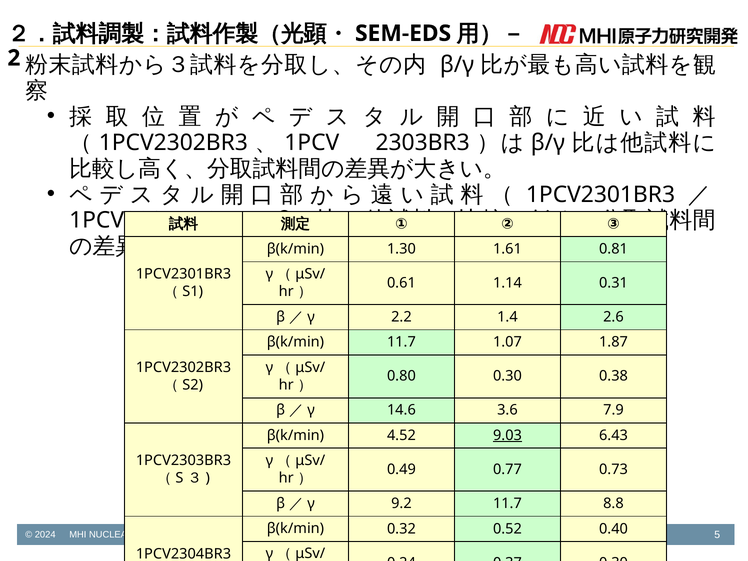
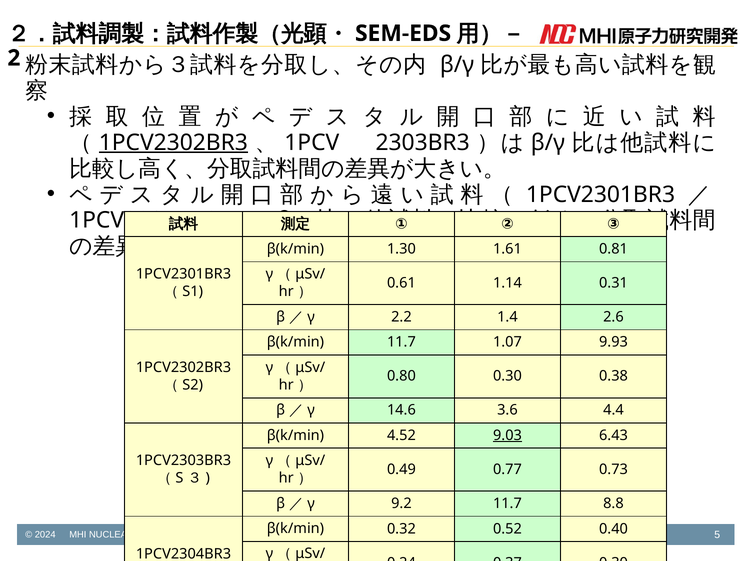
1PCV2302BR3 at (173, 143) underline: none -> present
1.87: 1.87 -> 9.93
7.9: 7.9 -> 4.4
